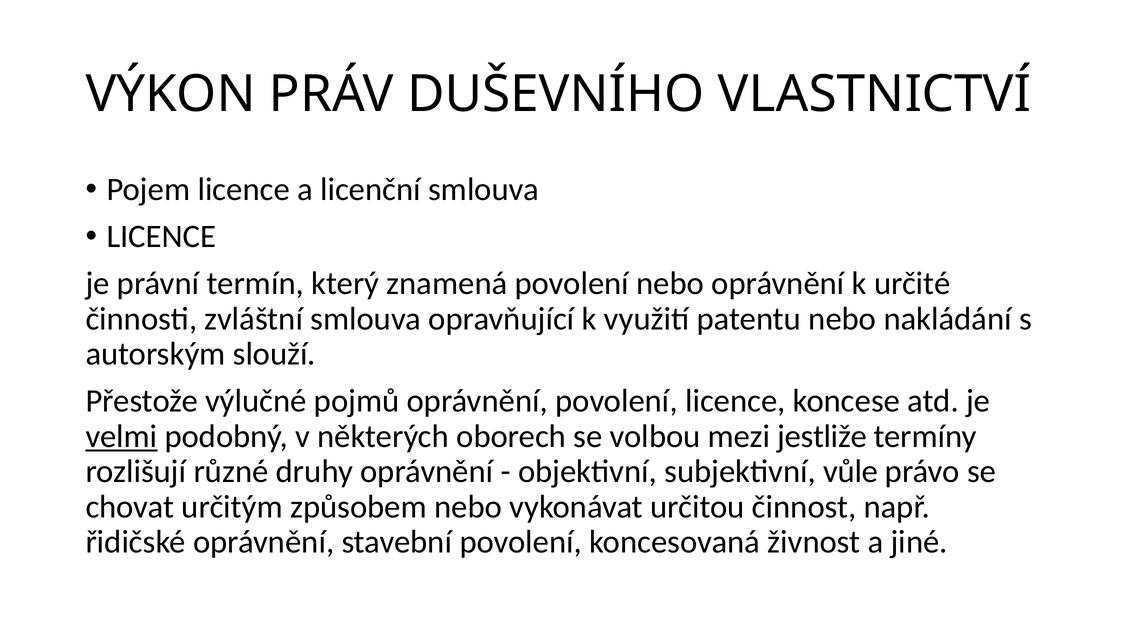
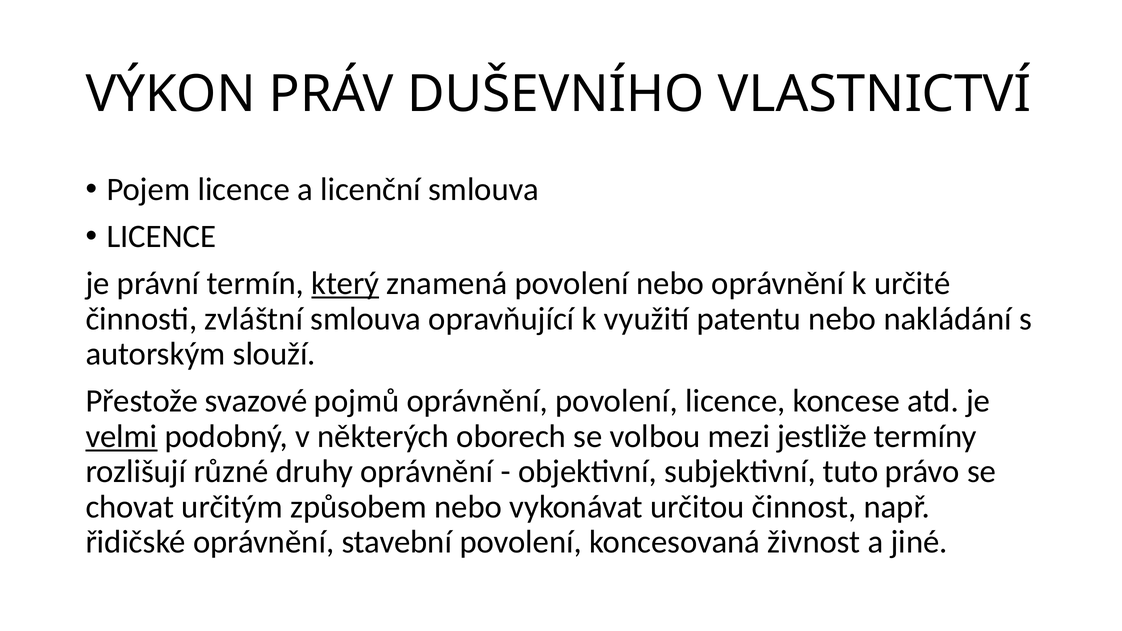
který underline: none -> present
výlučné: výlučné -> svazové
vůle: vůle -> tuto
